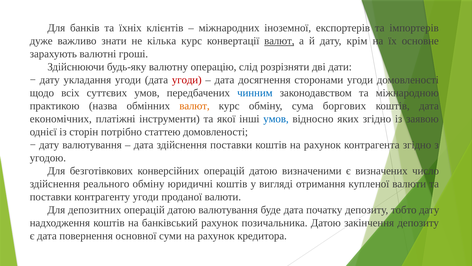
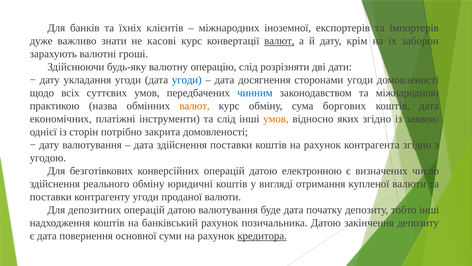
кілька: кілька -> касові
основне: основне -> заборон
угоди at (187, 80) colour: red -> blue
та якої: якої -> слід
умов at (276, 119) colour: blue -> orange
статтею: статтею -> закрита
визначеними: визначеними -> електронною
тобто дату: дату -> інші
кредитора underline: none -> present
